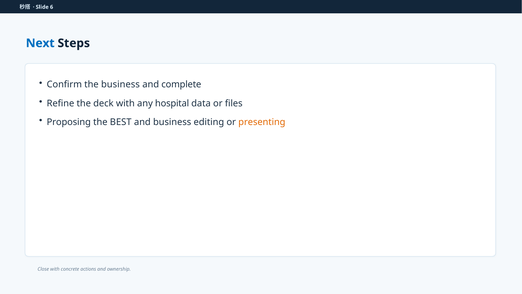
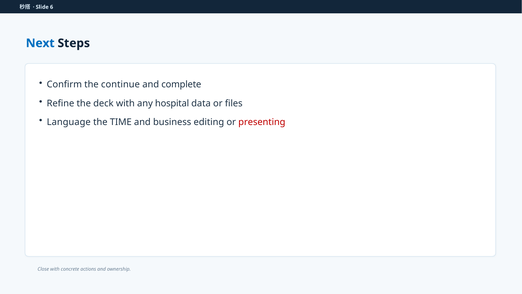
the business: business -> continue
Proposing: Proposing -> Language
BEST: BEST -> TIME
presenting colour: orange -> red
